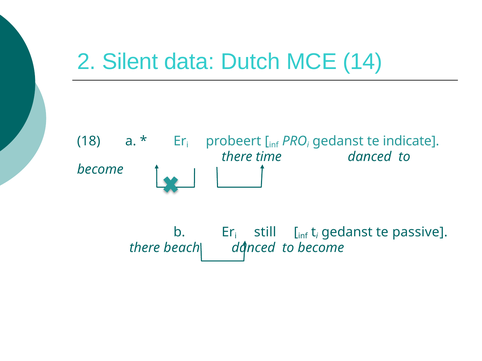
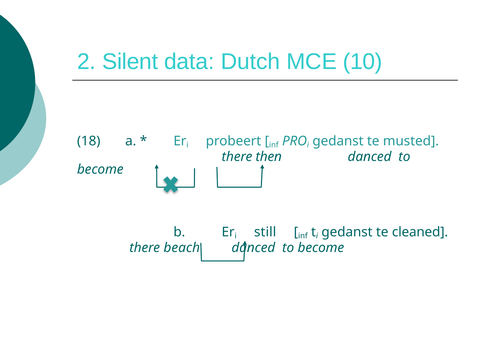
14: 14 -> 10
indicate: indicate -> musted
time: time -> then
passive: passive -> cleaned
